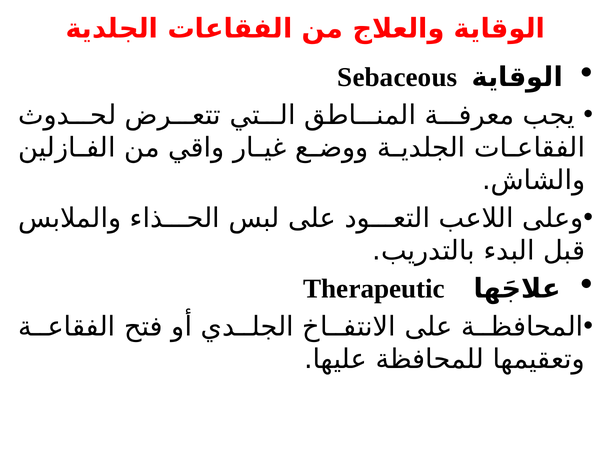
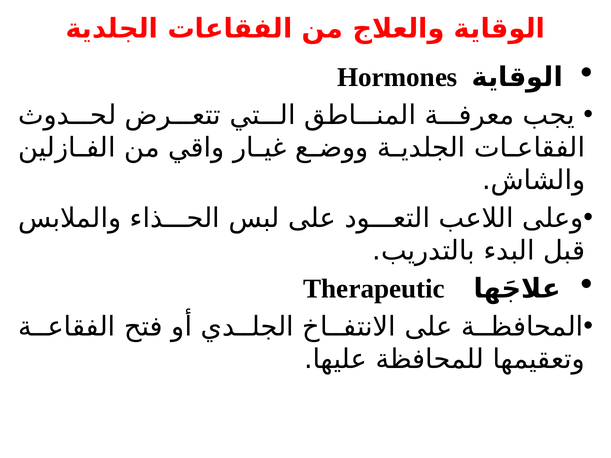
Sebaceous: Sebaceous -> Hormones
